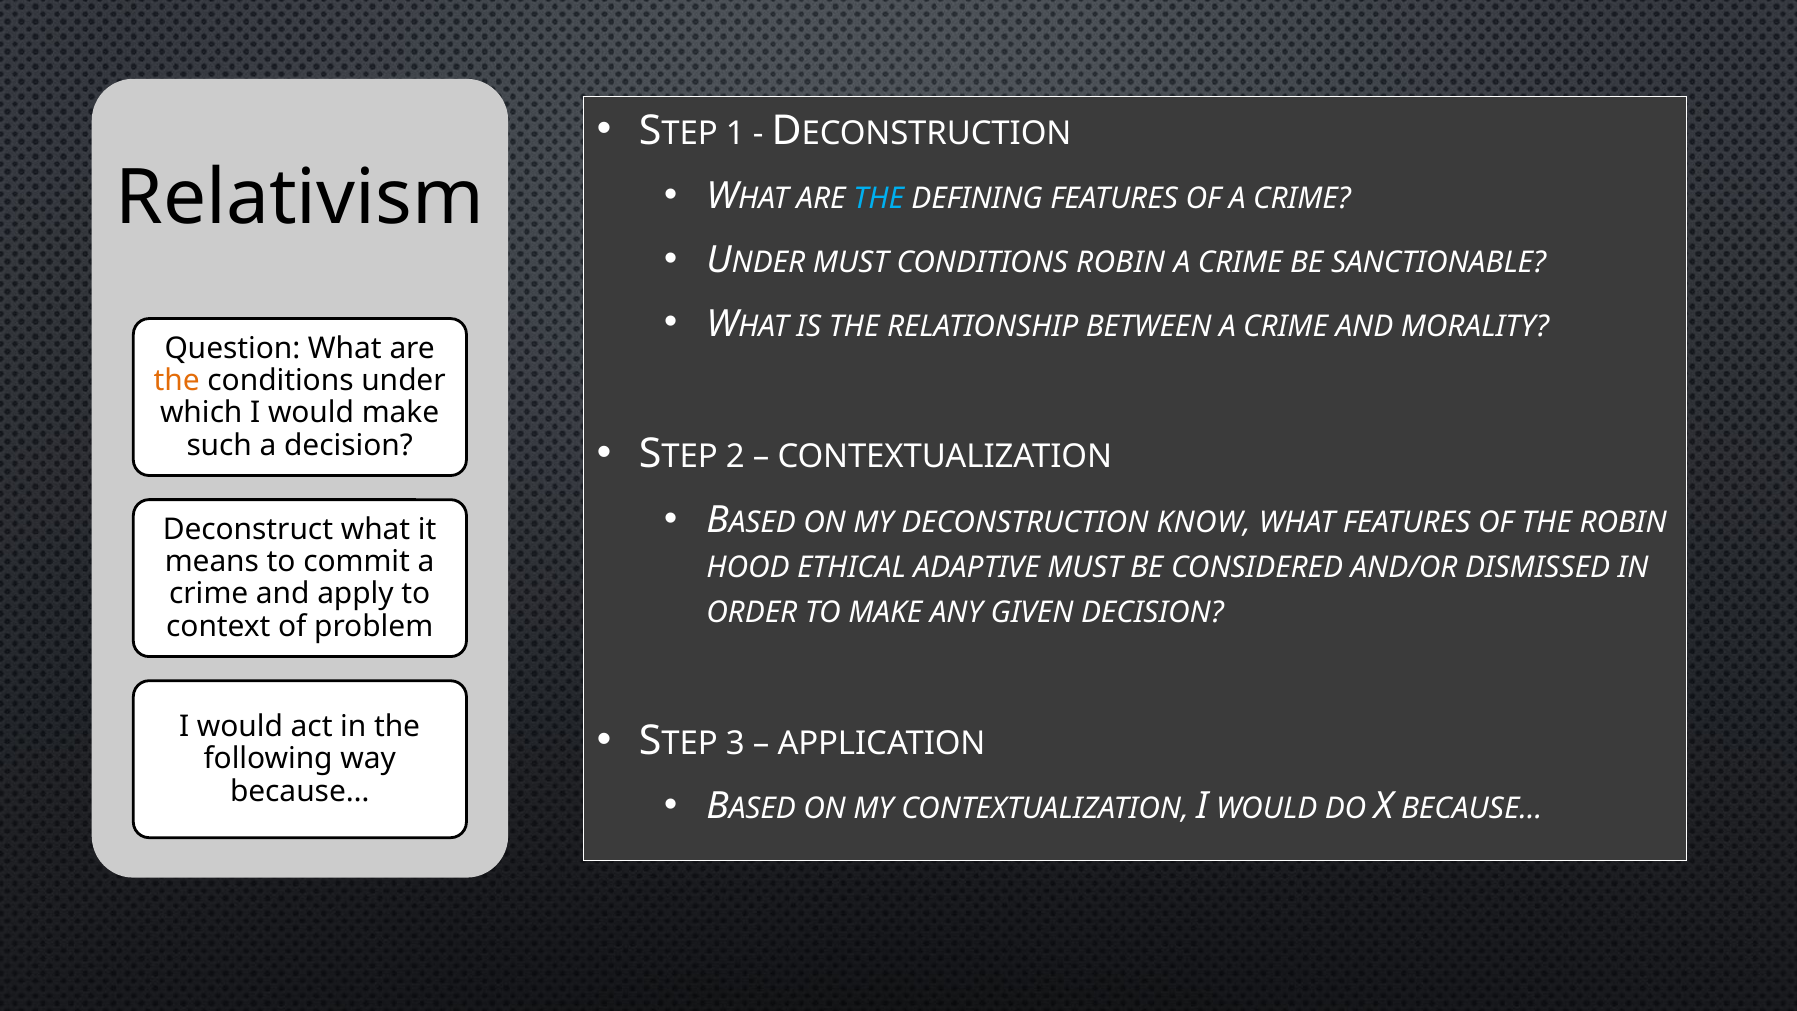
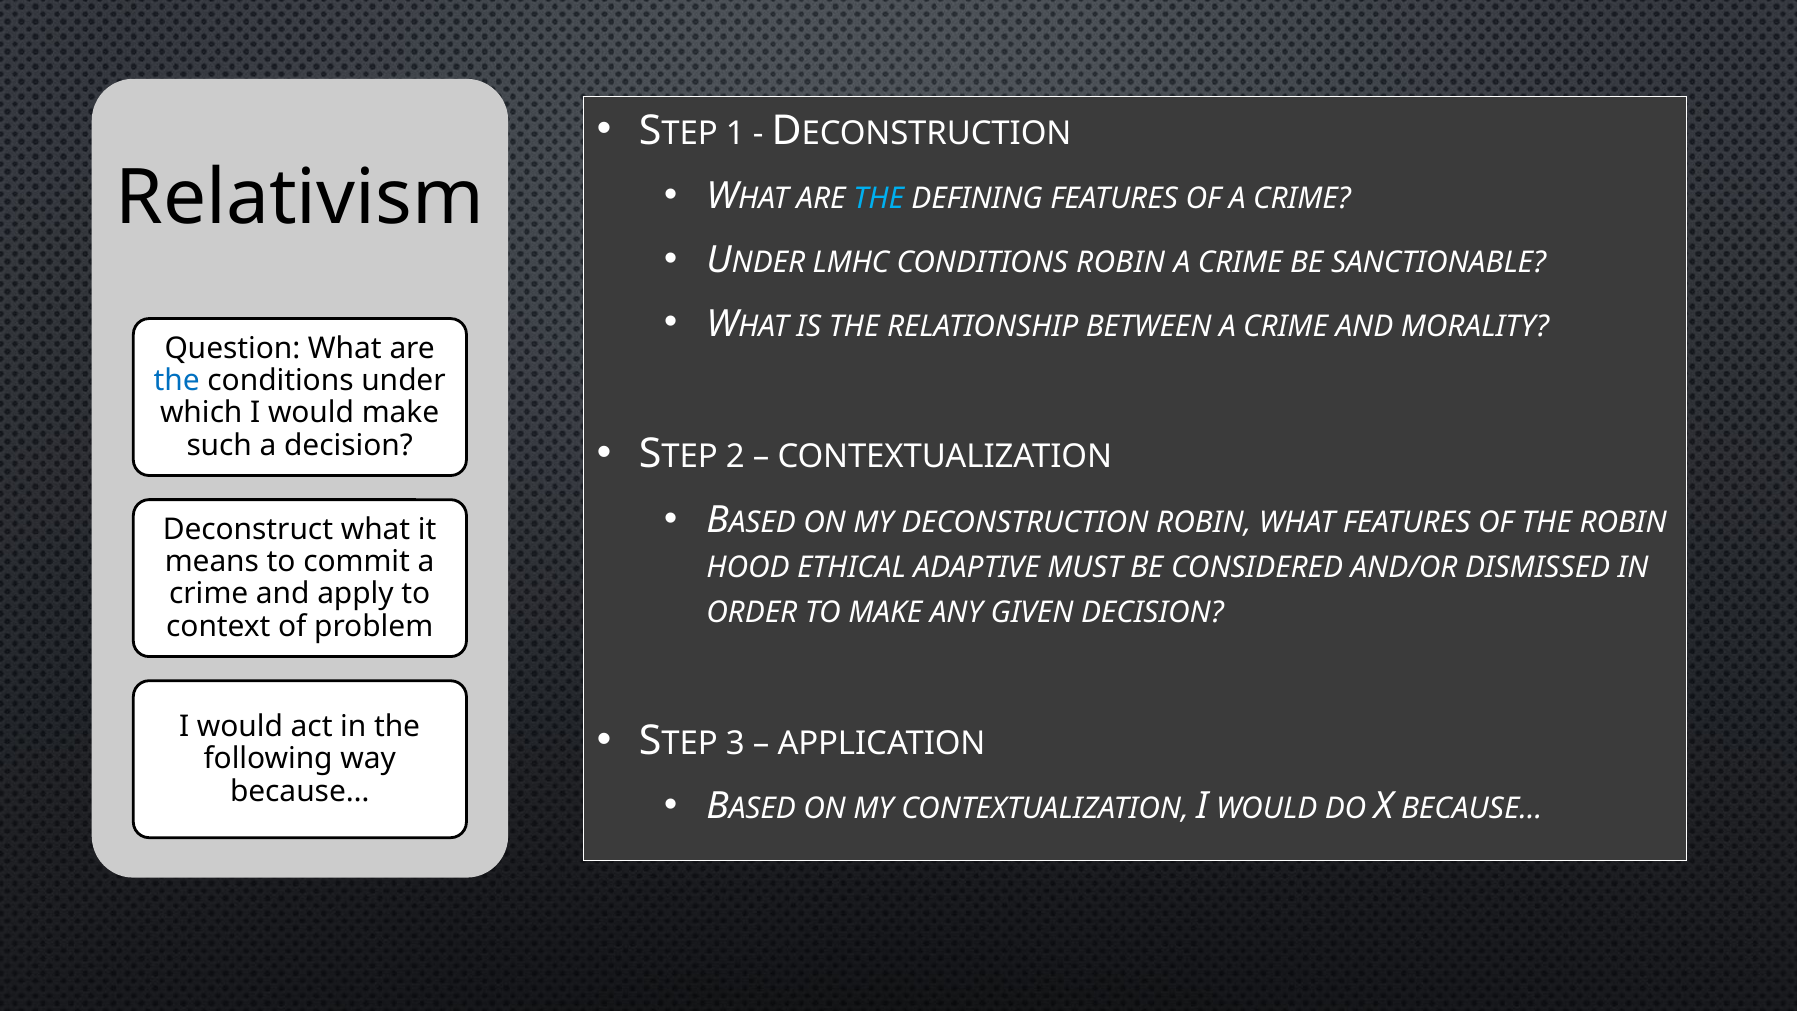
MUST at (851, 262): MUST -> LMHC
the at (177, 381) colour: orange -> blue
DECONSTRUCTION KNOW: KNOW -> ROBIN
